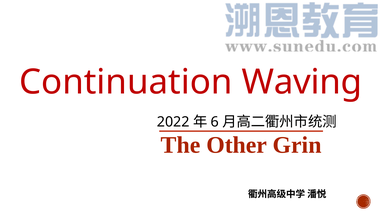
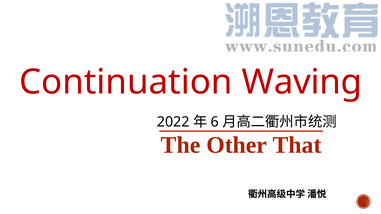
Grin: Grin -> That
